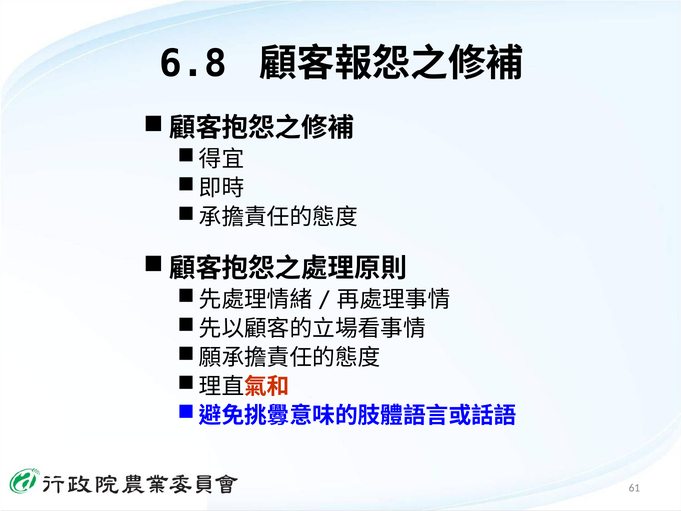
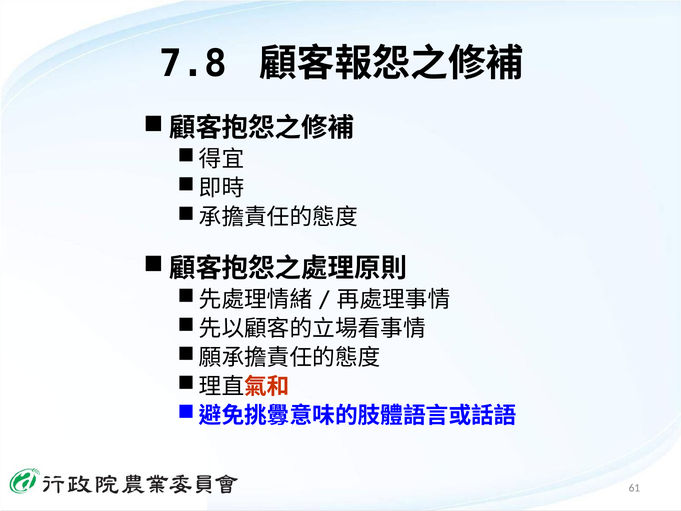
6.8: 6.8 -> 7.8
